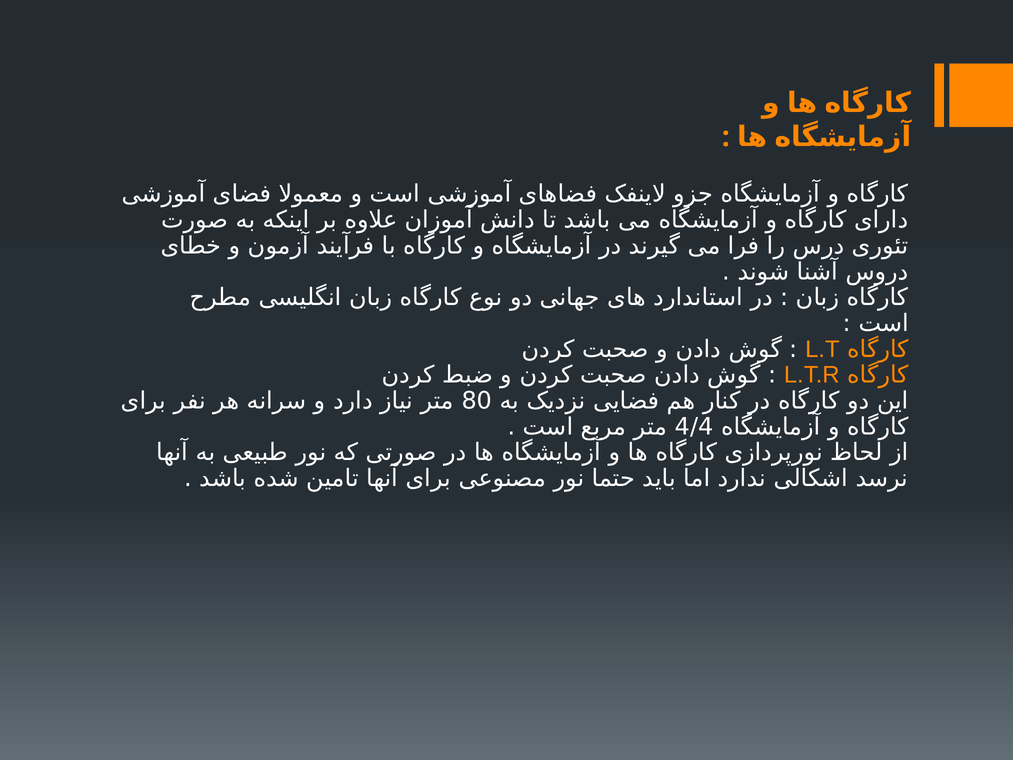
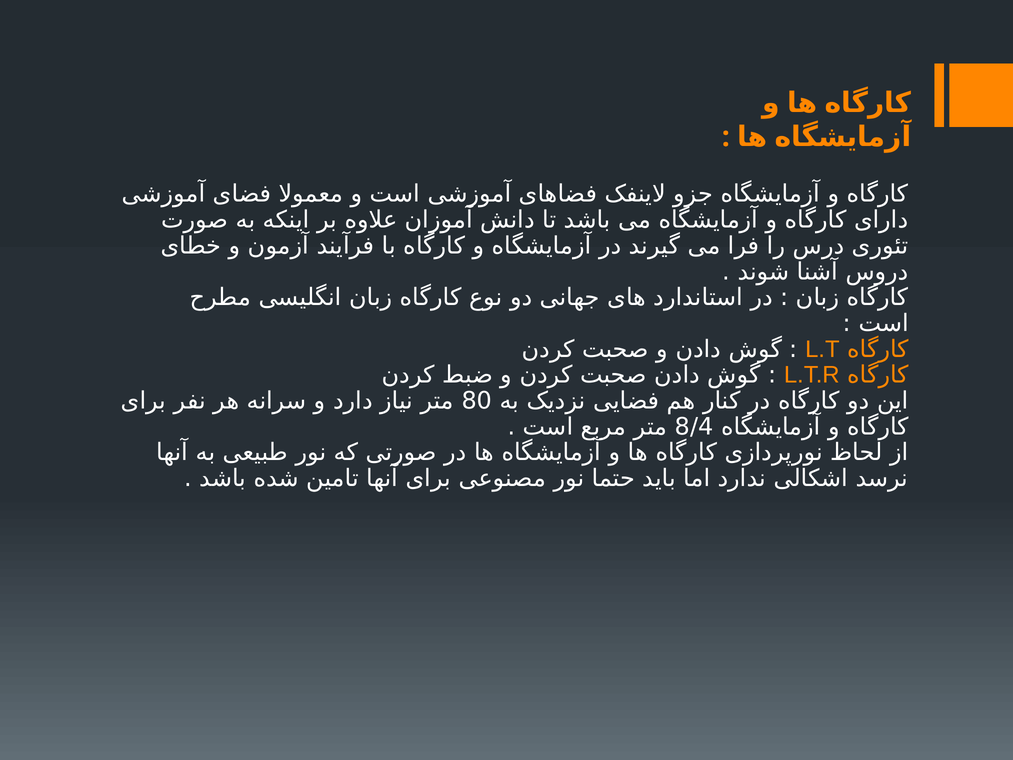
4/4: 4/4 -> 8/4
